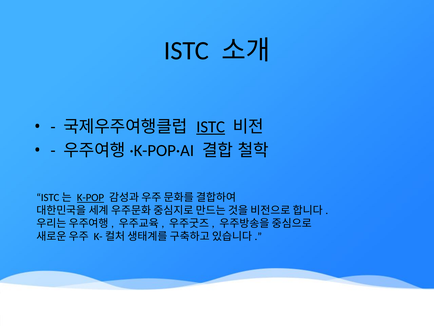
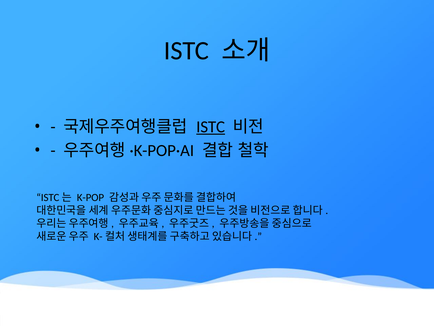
K-POP underline: present -> none
